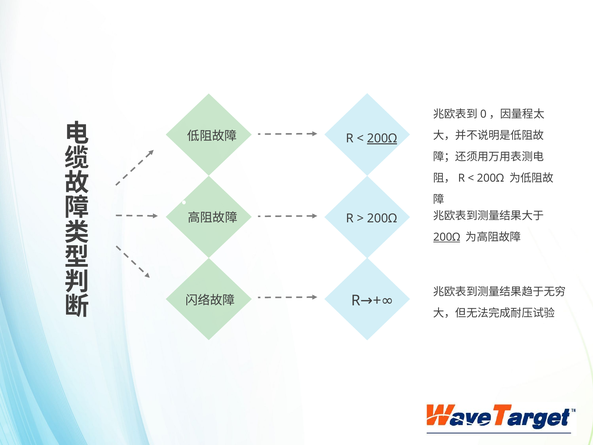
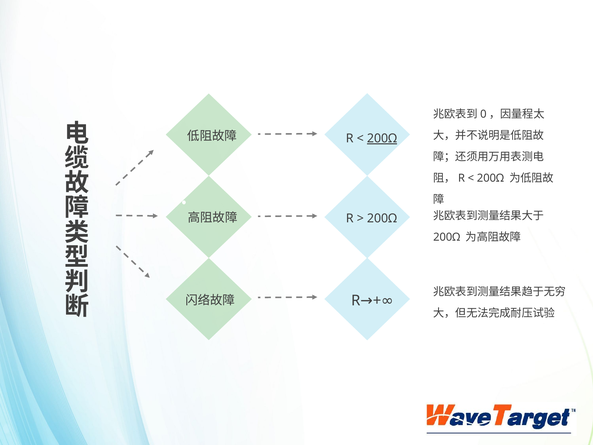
200Ω at (447, 237) underline: present -> none
